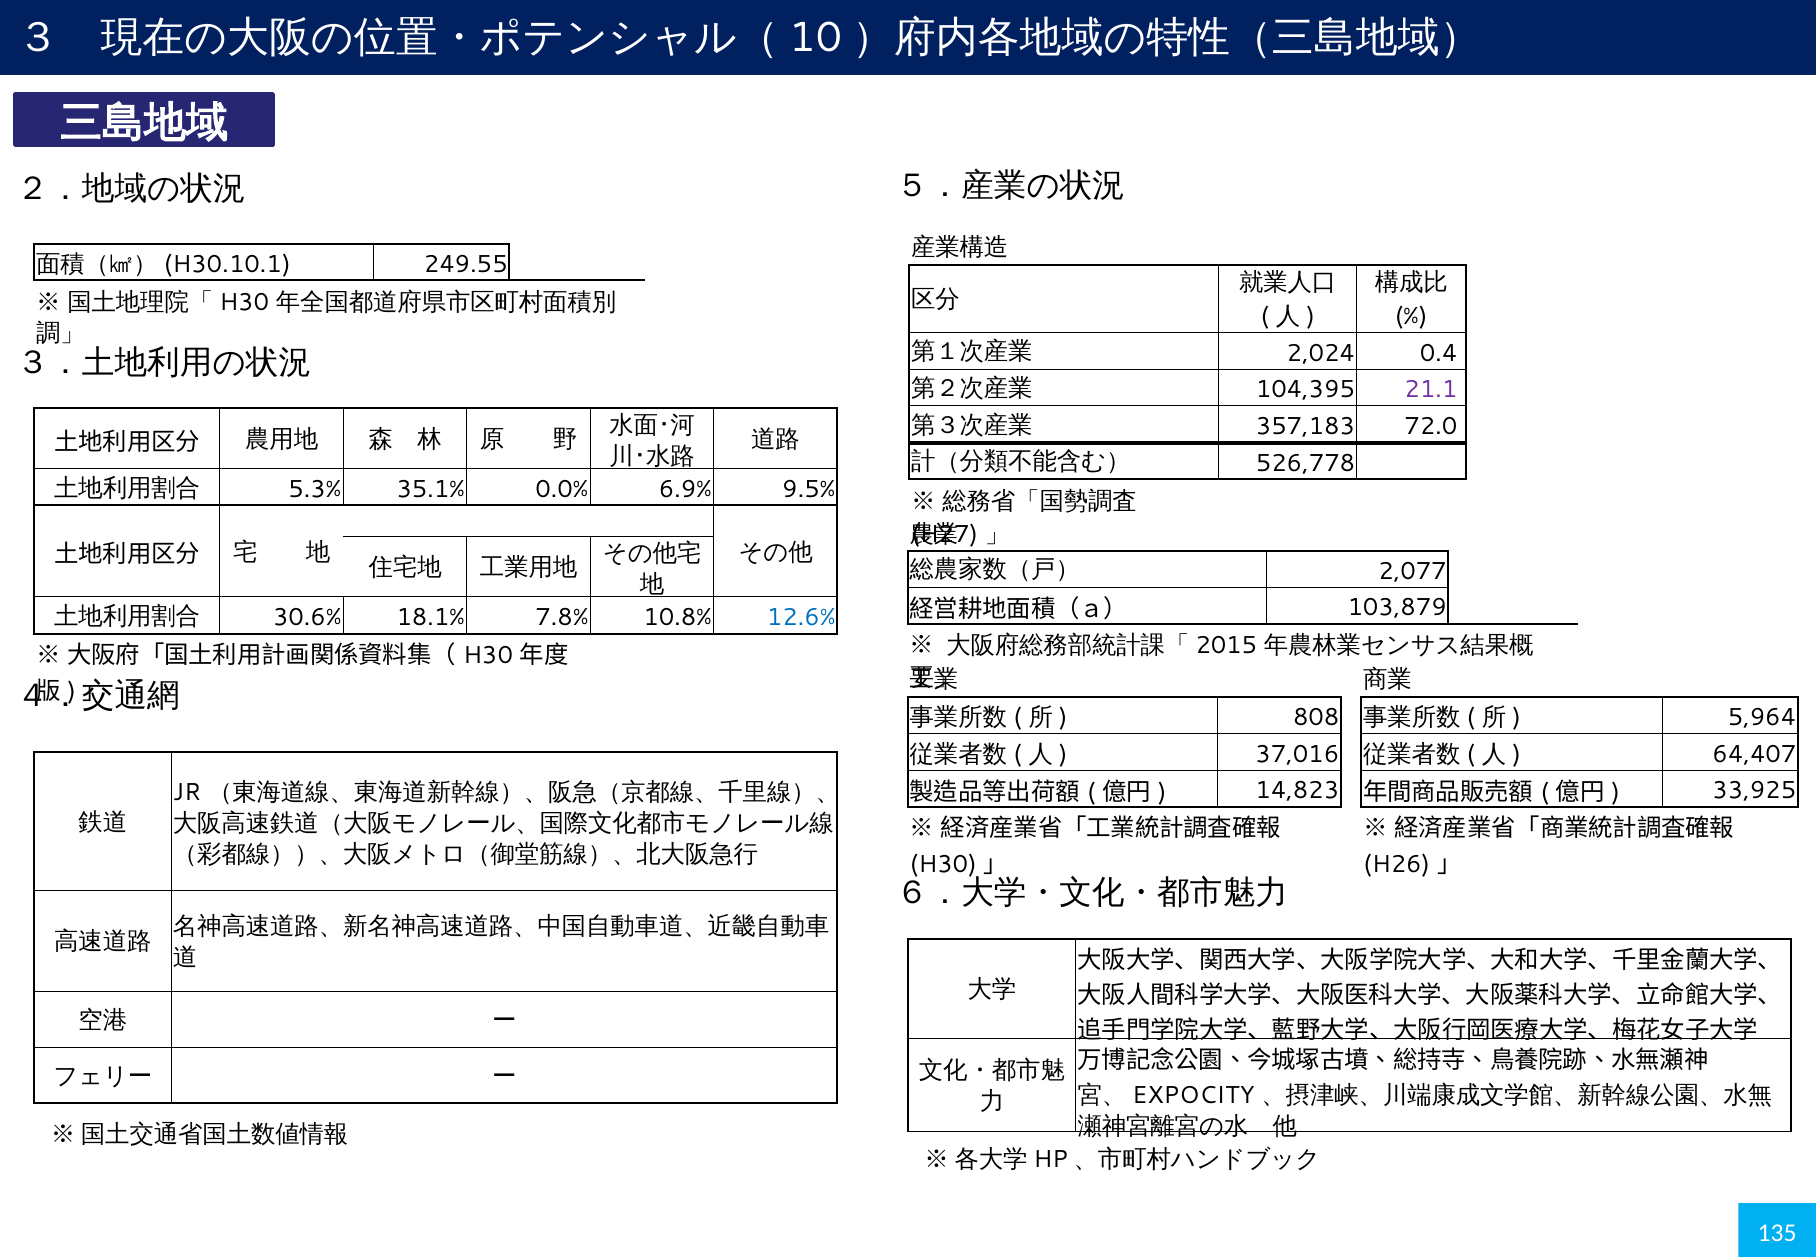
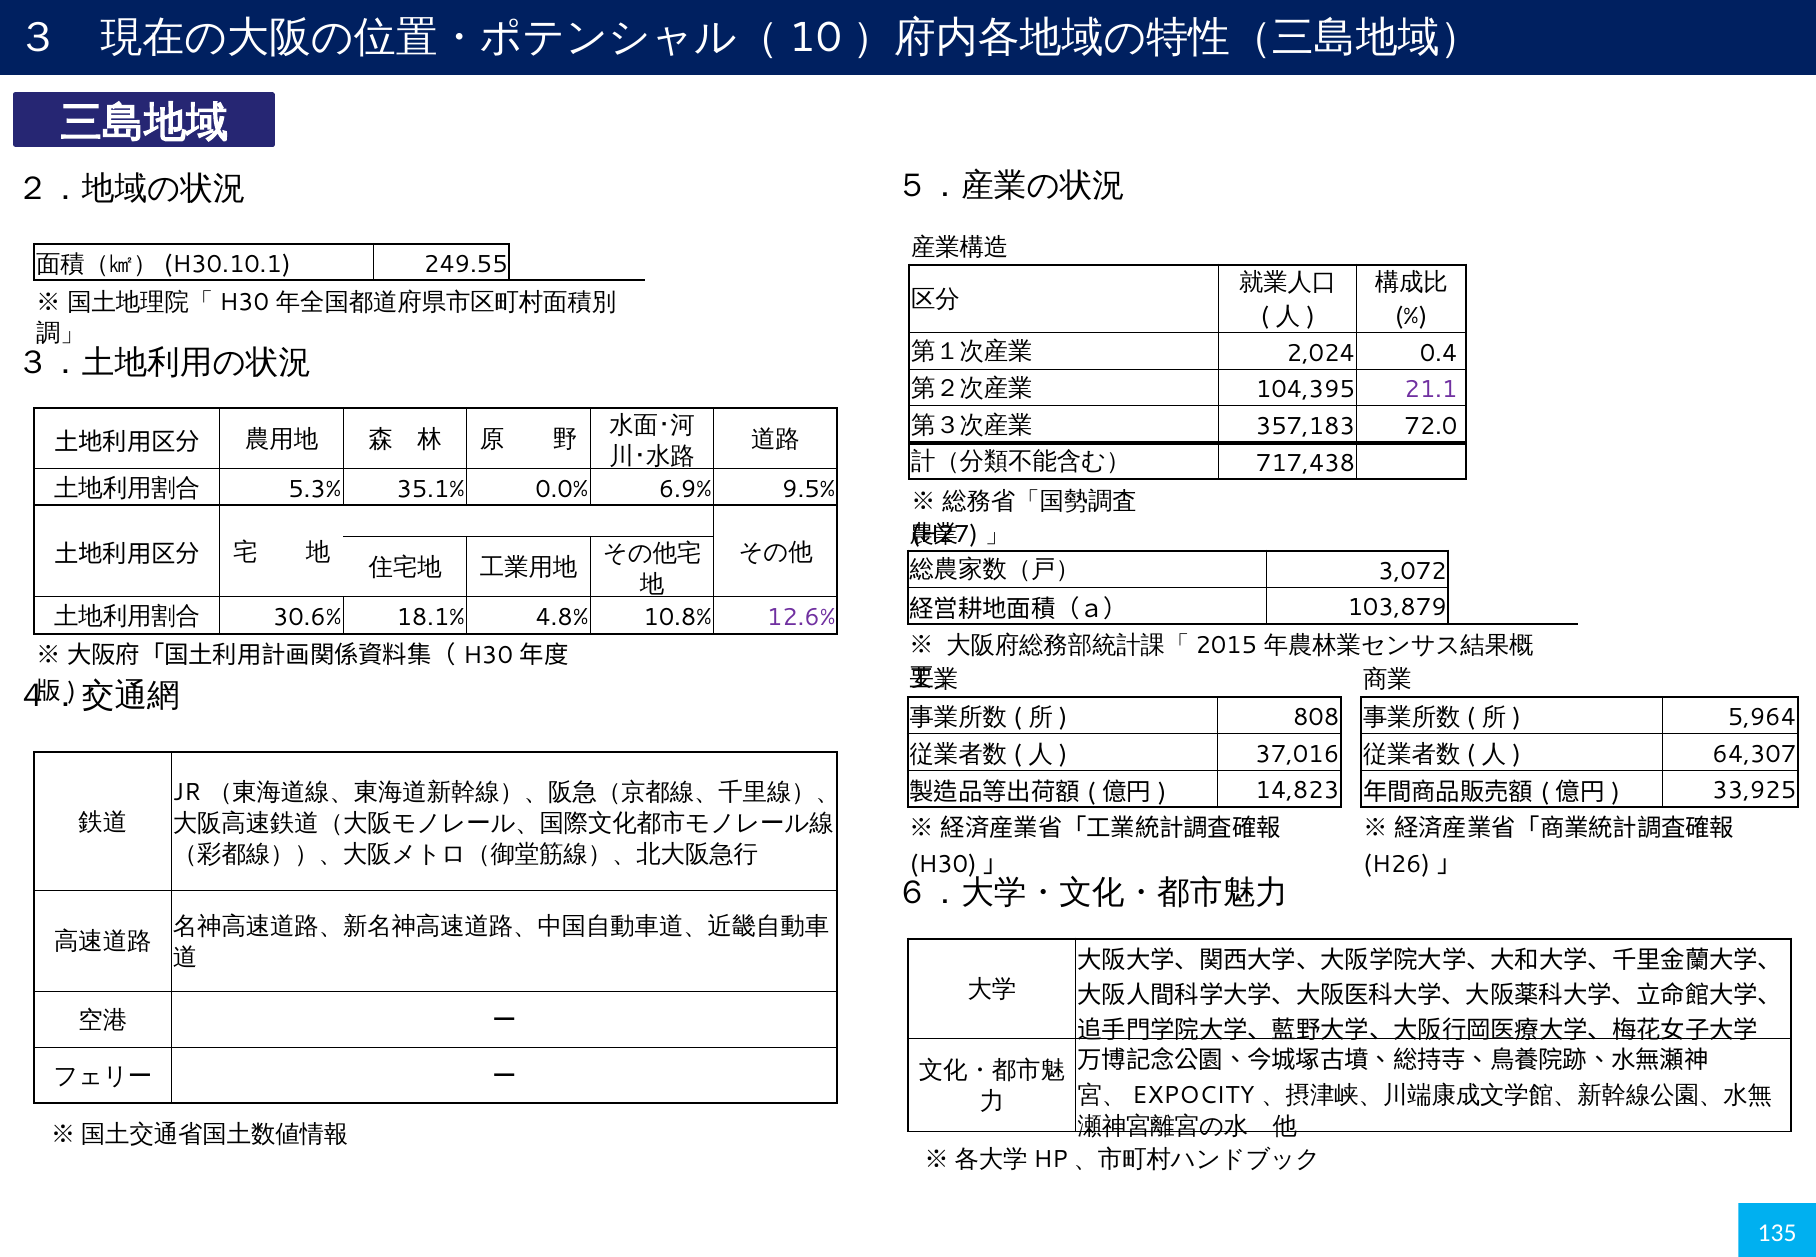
526,778: 526,778 -> 717,438
2,077: 2,077 -> 3,072
7.8%: 7.8% -> 4.8%
12.6% colour: blue -> purple
64,407: 64,407 -> 64,307
